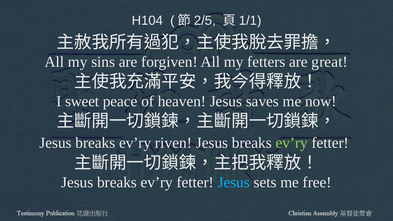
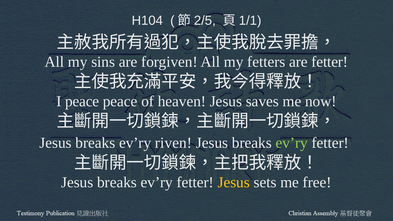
are great: great -> fetter
I sweet: sweet -> peace
Jesus at (234, 183) colour: light blue -> yellow
